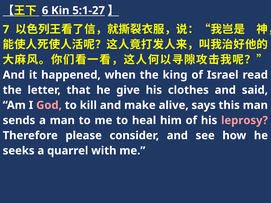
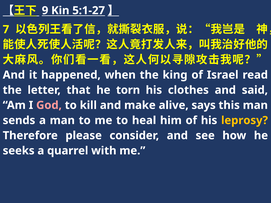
6: 6 -> 9
give: give -> torn
leprosy colour: pink -> yellow
